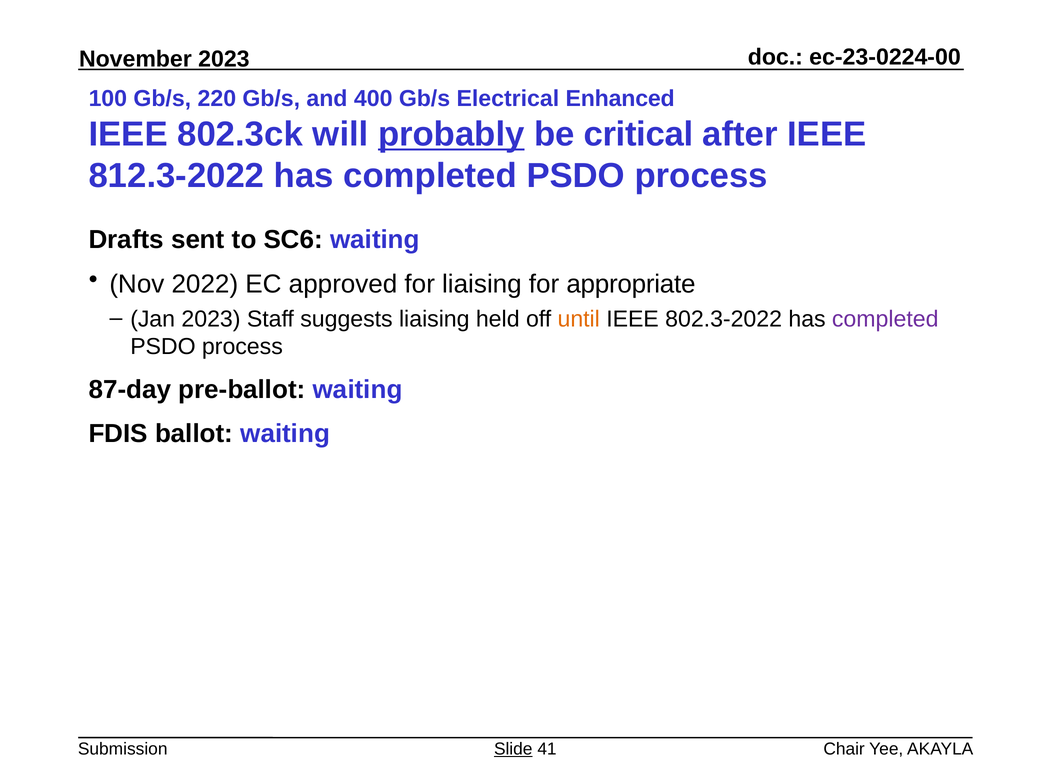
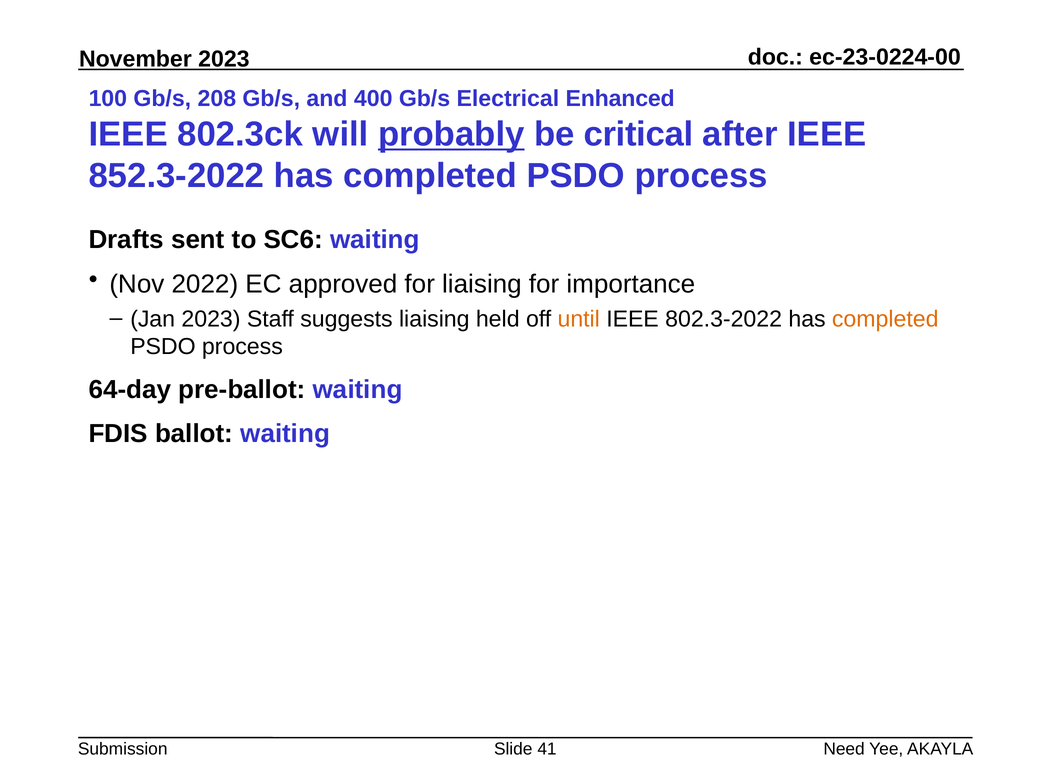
220: 220 -> 208
812.3-2022: 812.3-2022 -> 852.3-2022
appropriate: appropriate -> importance
completed at (885, 319) colour: purple -> orange
87-day: 87-day -> 64-day
Slide underline: present -> none
Chair: Chair -> Need
